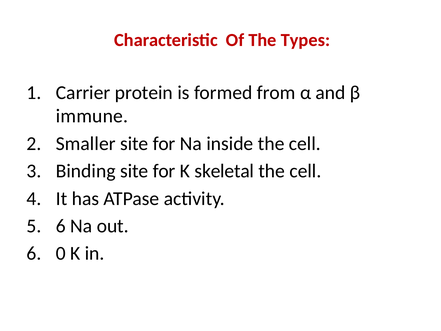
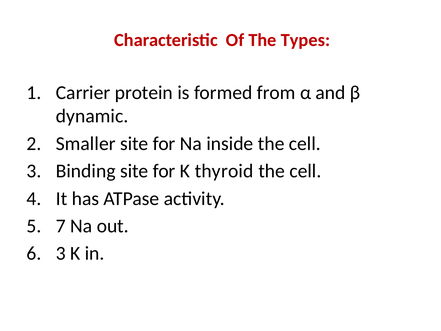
immune: immune -> dynamic
skeletal: skeletal -> thyroid
6 at (61, 226): 6 -> 7
0 at (61, 253): 0 -> 3
